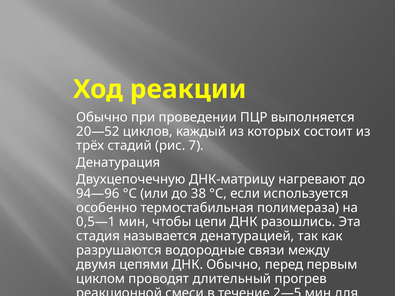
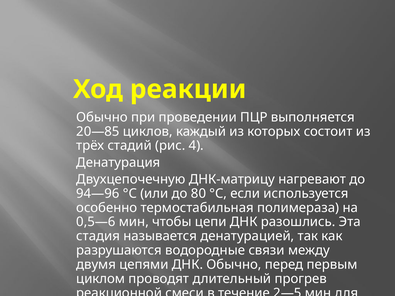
20—52: 20—52 -> 20—85
7: 7 -> 4
38: 38 -> 80
0,5—1: 0,5—1 -> 0,5—6
